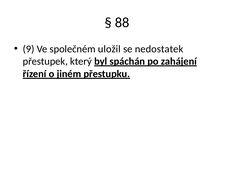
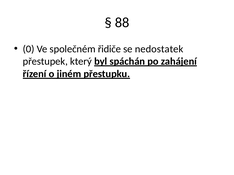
9: 9 -> 0
uložil: uložil -> řidiče
